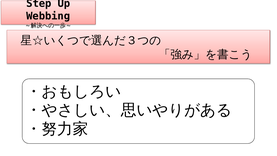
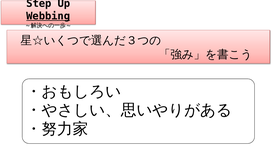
Webbing underline: none -> present
